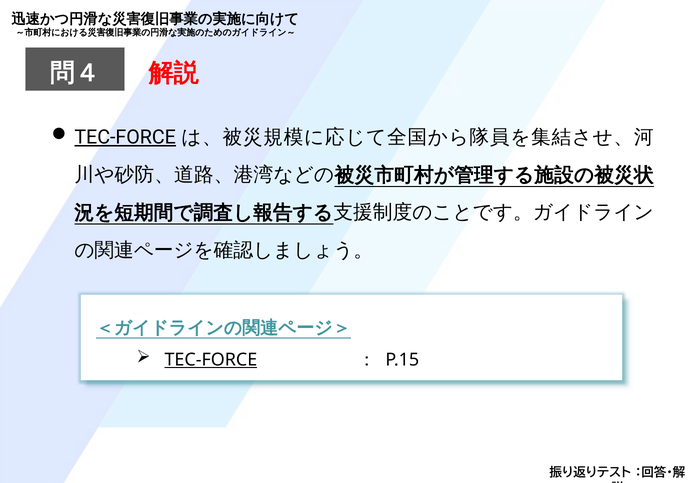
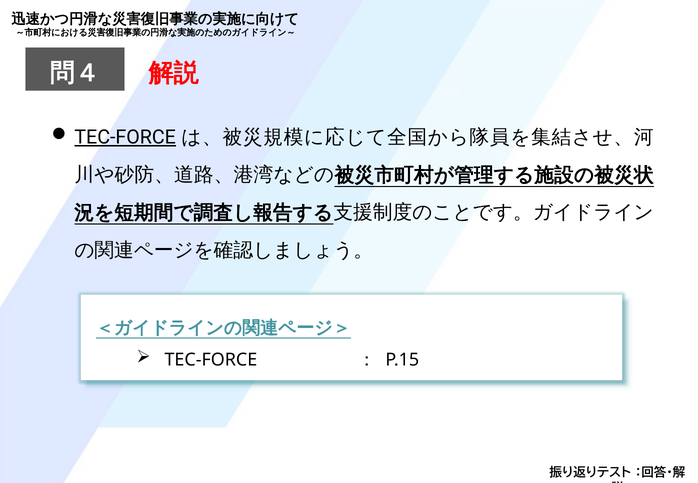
TEC-FORCE at (211, 360) underline: present -> none
